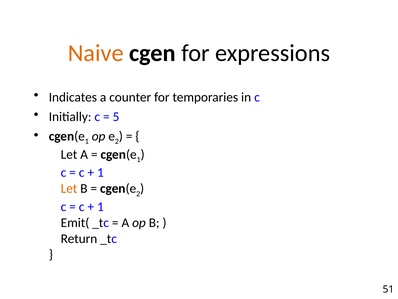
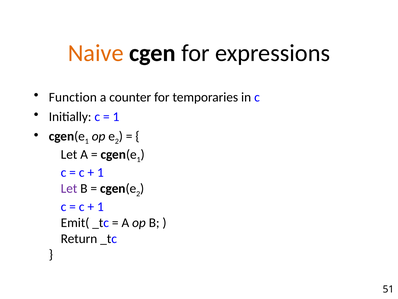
Indicates: Indicates -> Function
5 at (116, 117): 5 -> 1
Let at (69, 188) colour: orange -> purple
